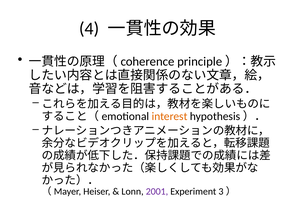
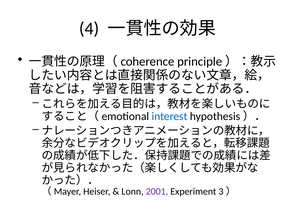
interest colour: orange -> blue
